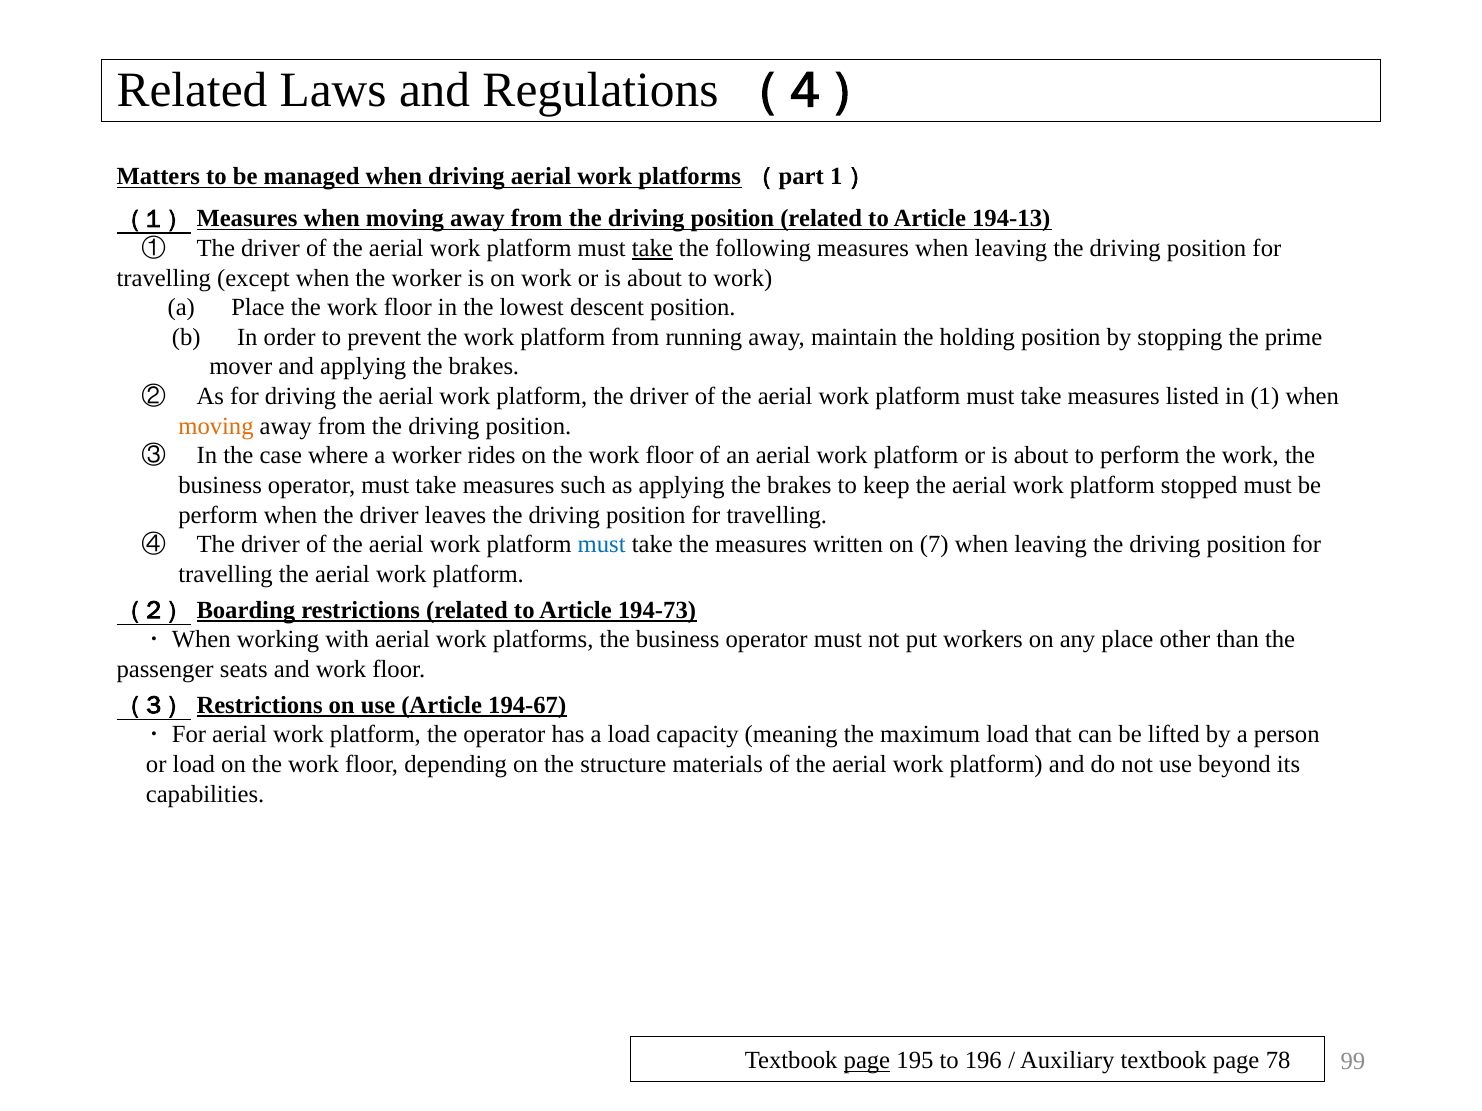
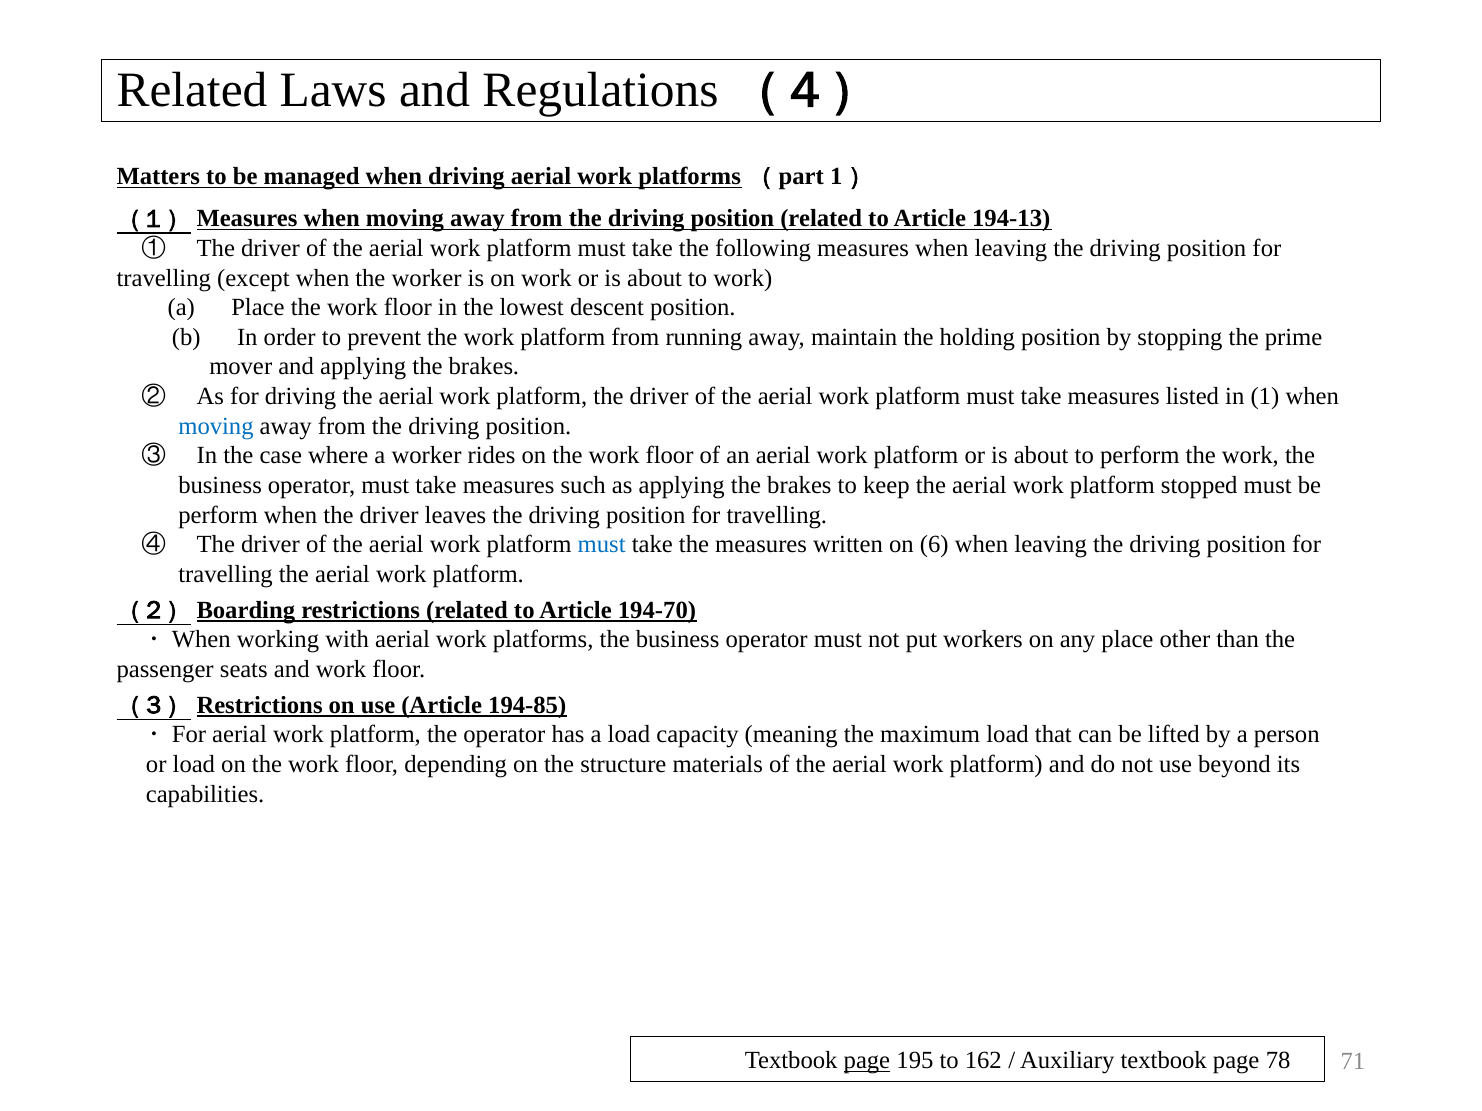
take at (652, 248) underline: present -> none
moving at (216, 426) colour: orange -> blue
7: 7 -> 6
194-73: 194-73 -> 194-70
194-67: 194-67 -> 194-85
196: 196 -> 162
99: 99 -> 71
